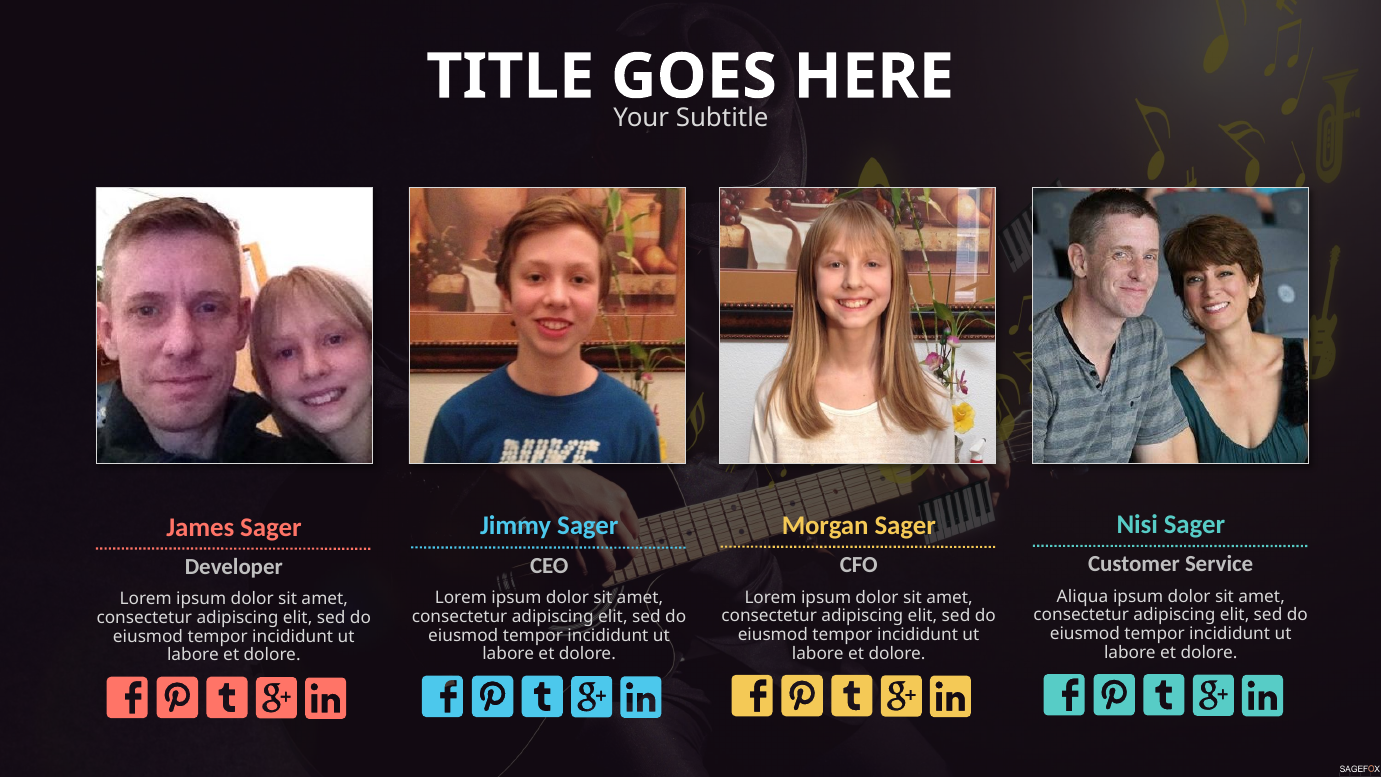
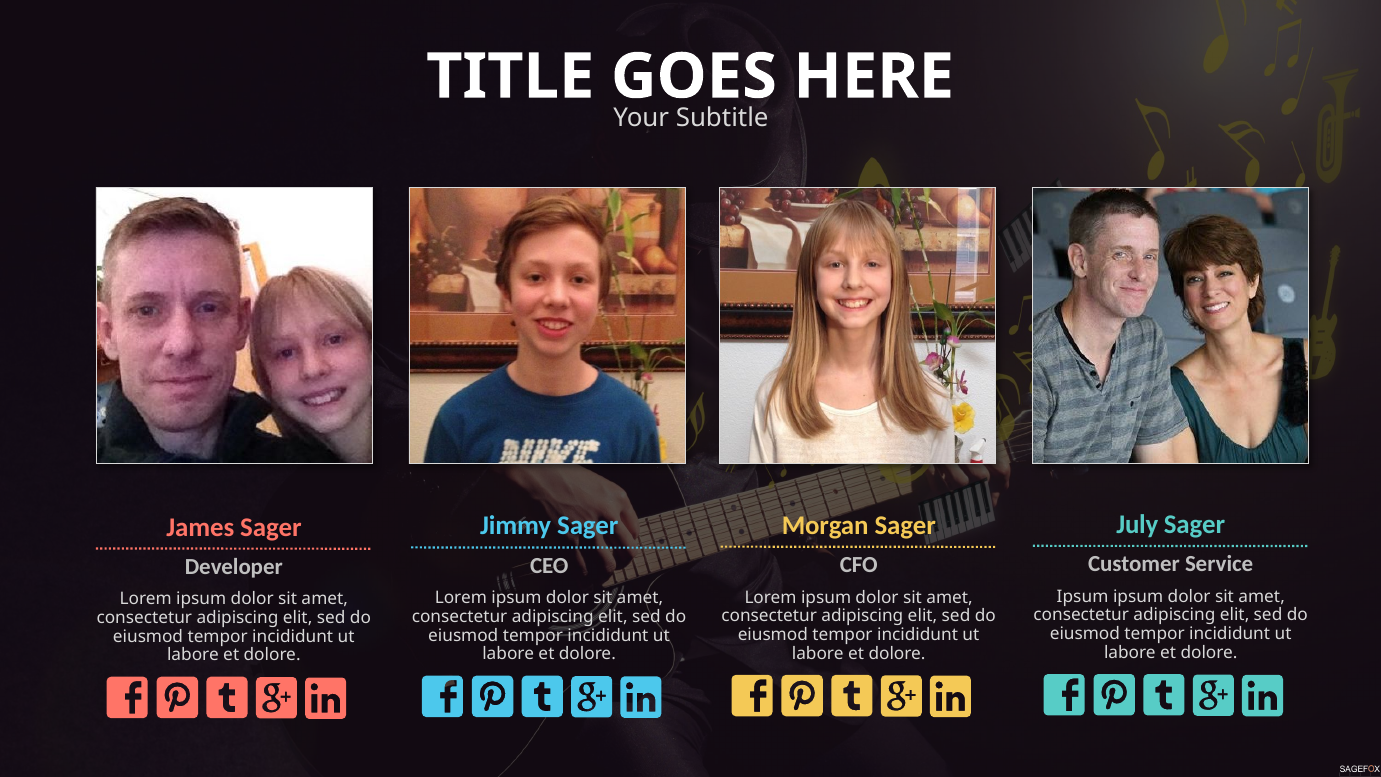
Nisi: Nisi -> July
Aliqua at (1083, 597): Aliqua -> Ipsum
